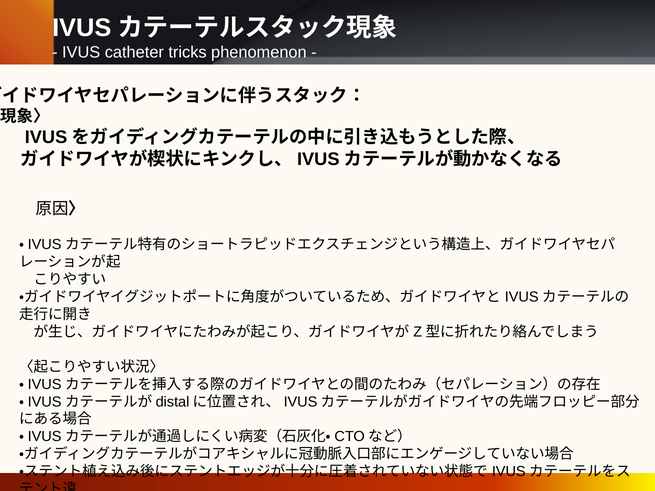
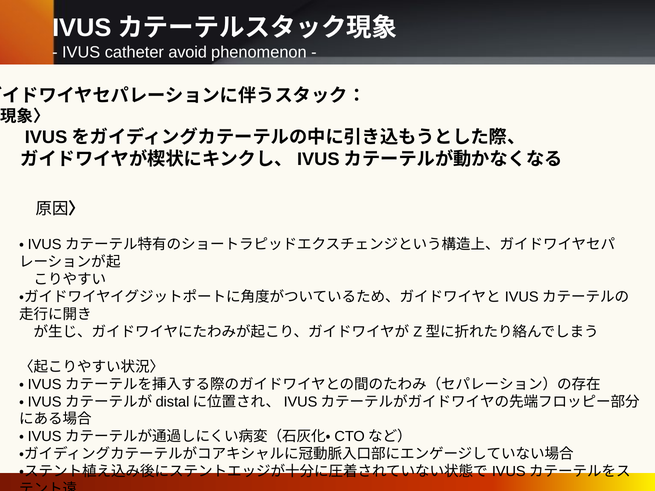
tricks: tricks -> avoid
